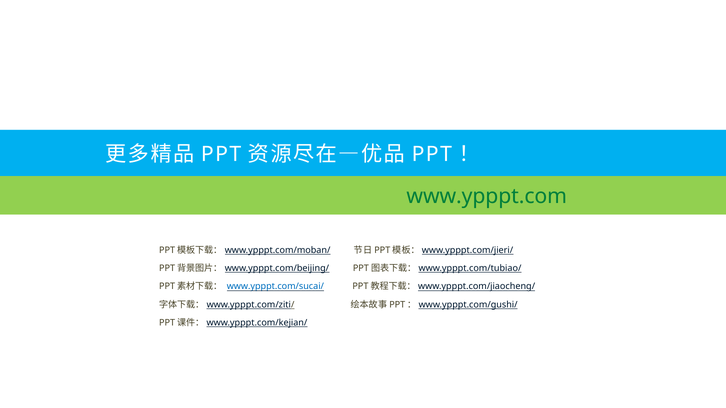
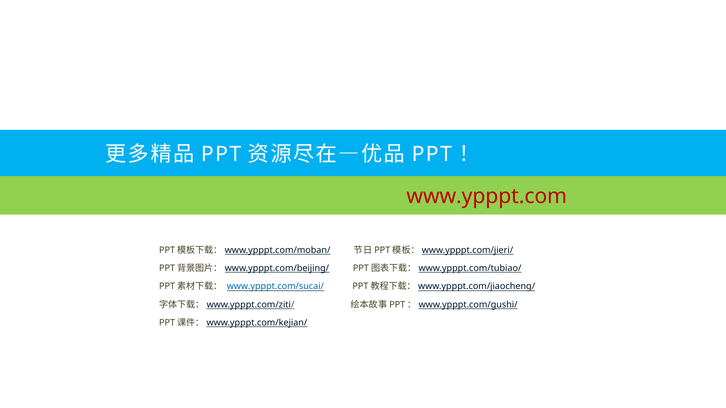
www.ypppt.com colour: green -> red
